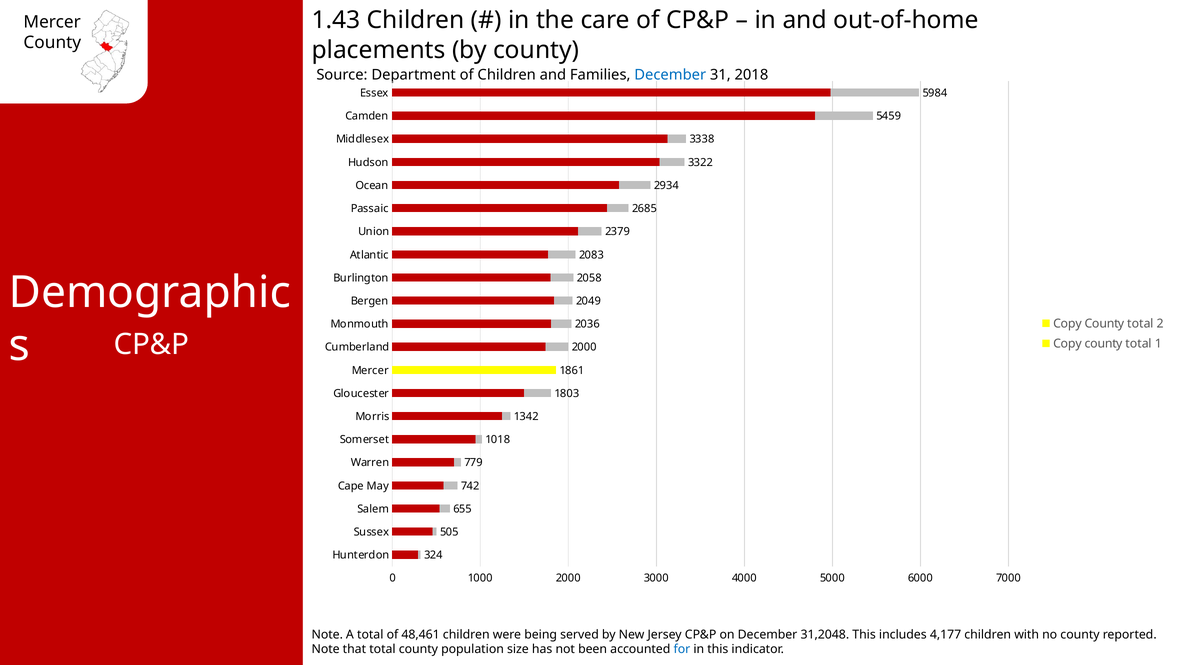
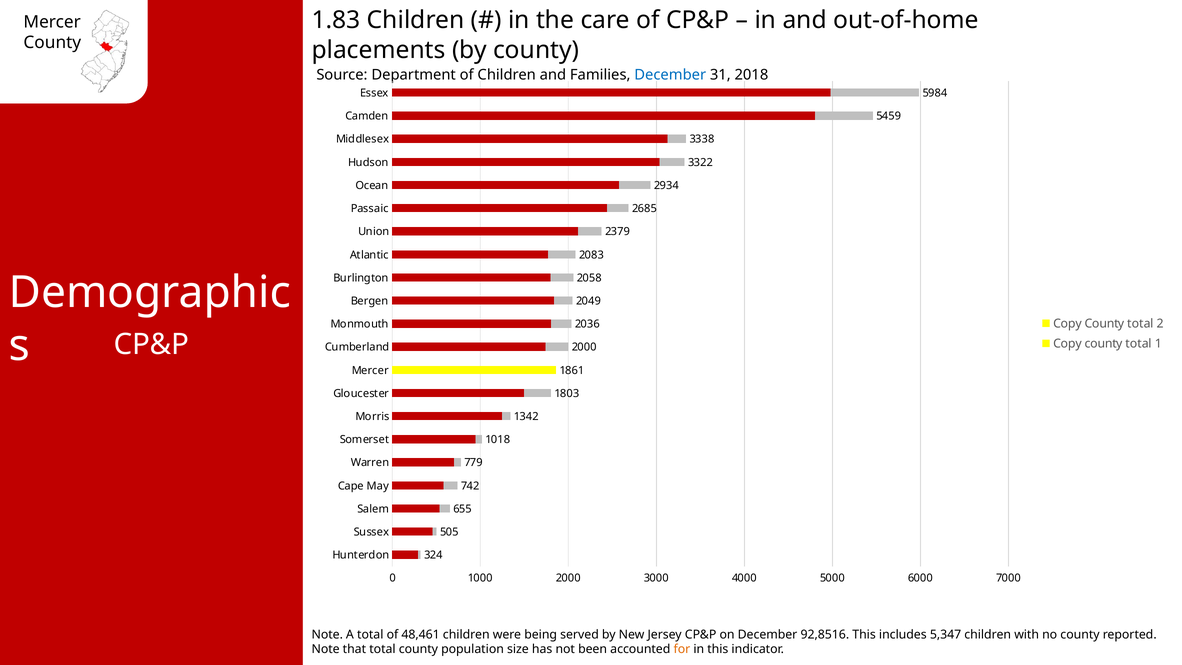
1.43: 1.43 -> 1.83
31,2048: 31,2048 -> 92,8516
4,177: 4,177 -> 5,347
for colour: blue -> orange
